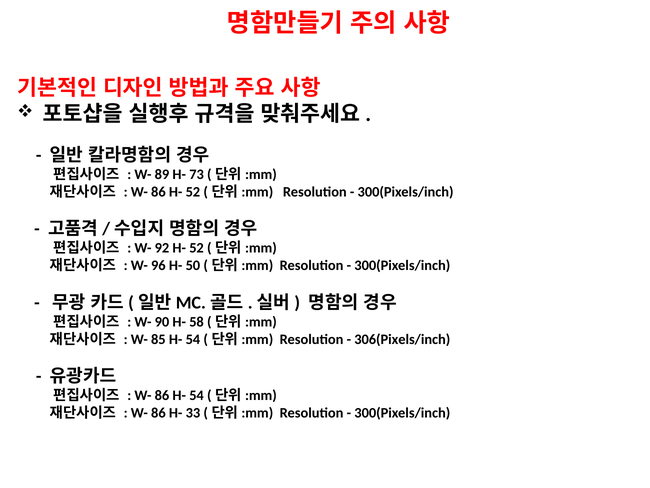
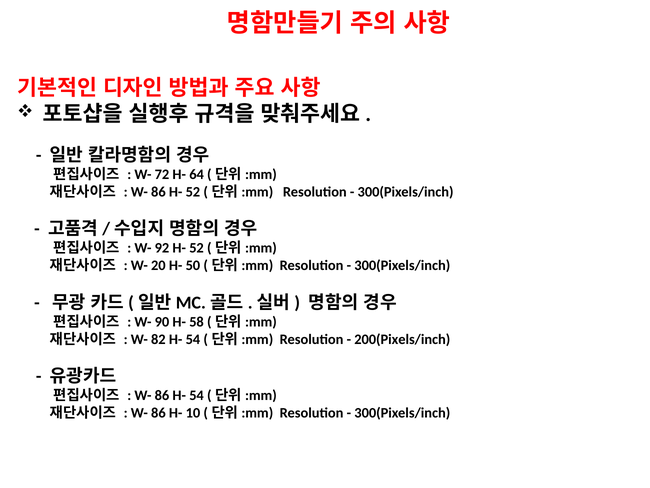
89: 89 -> 72
73: 73 -> 64
96: 96 -> 20
85: 85 -> 82
306(Pixels/inch: 306(Pixels/inch -> 200(Pixels/inch
33: 33 -> 10
